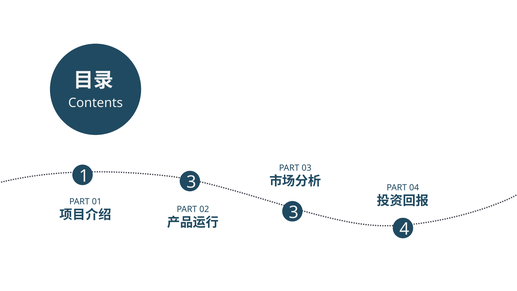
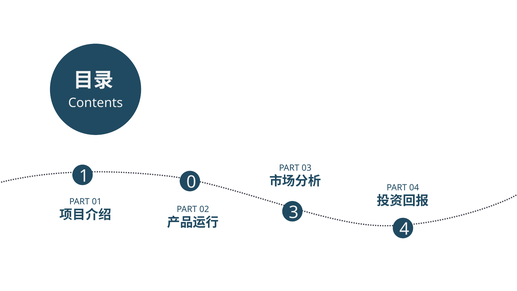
1 3: 3 -> 0
